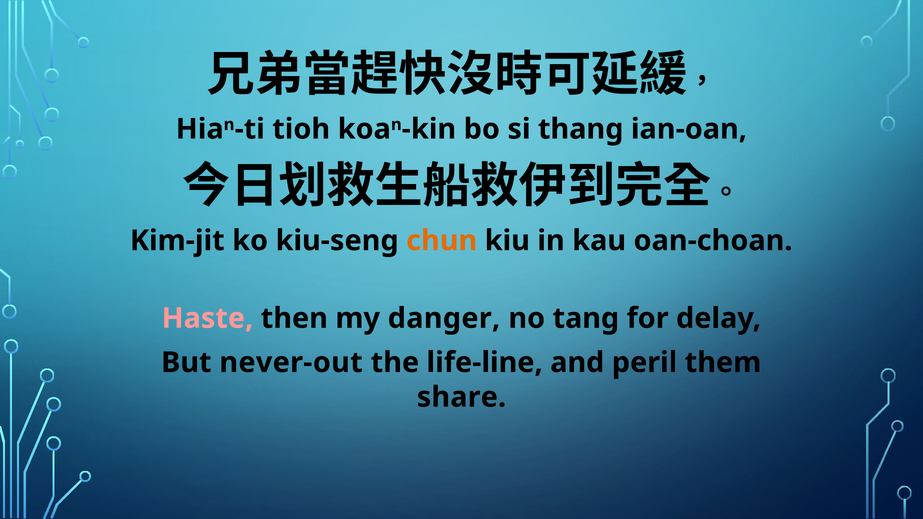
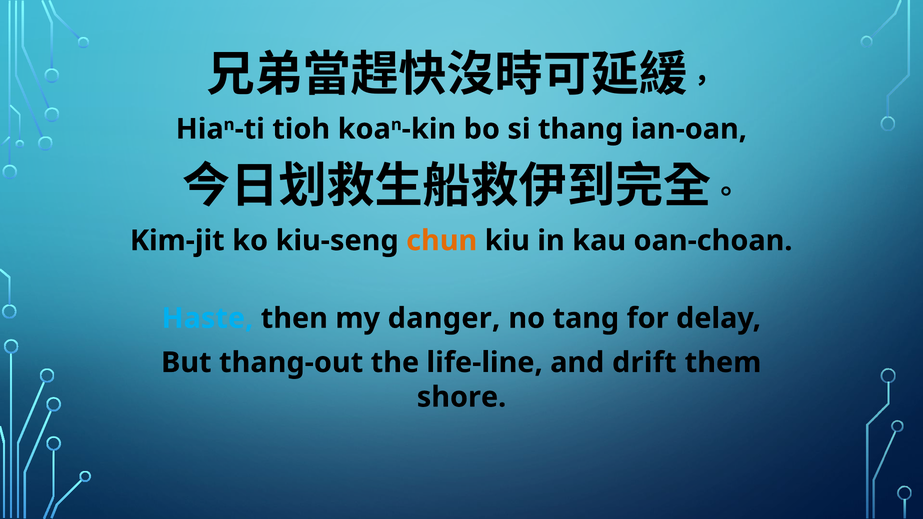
Haste colour: pink -> light blue
never-out: never-out -> thang-out
peril: peril -> drift
share: share -> shore
